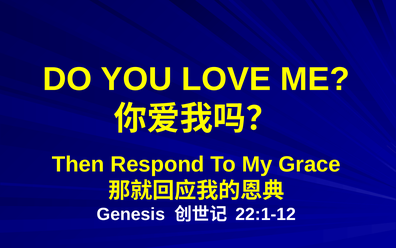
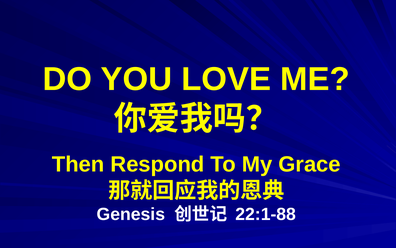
22:1-12: 22:1-12 -> 22:1-88
